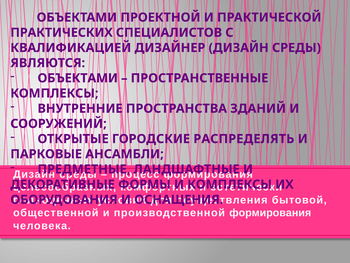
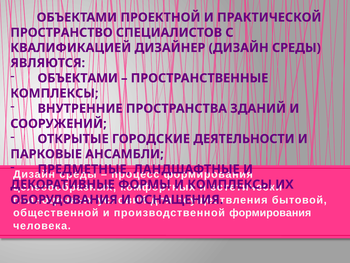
ПРАКТИЧЕСКИХ: ПРАКТИЧЕСКИХ -> ПРОСТРАНСТВО
РАСПРЕДЕЛЯТЬ: РАСПРЕДЕЛЯТЬ -> ДЕЯТЕЛЬНОСТИ
